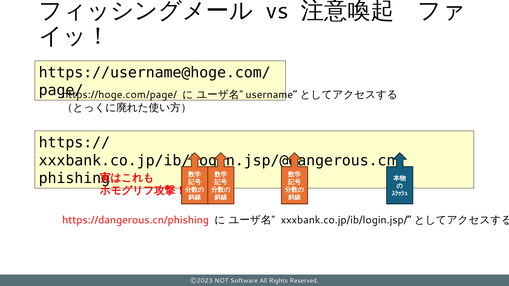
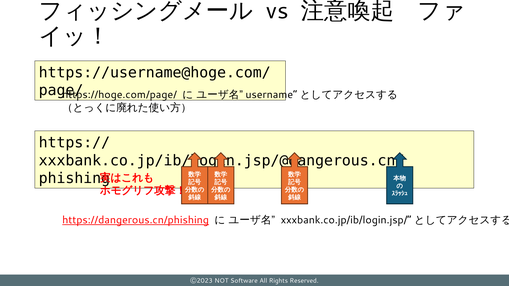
https://dangerous.cn/phishing underline: none -> present
